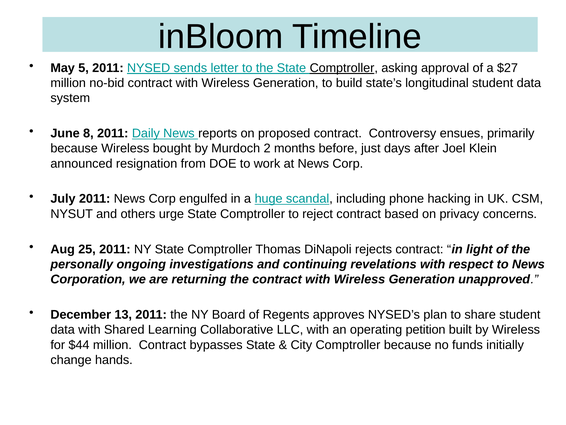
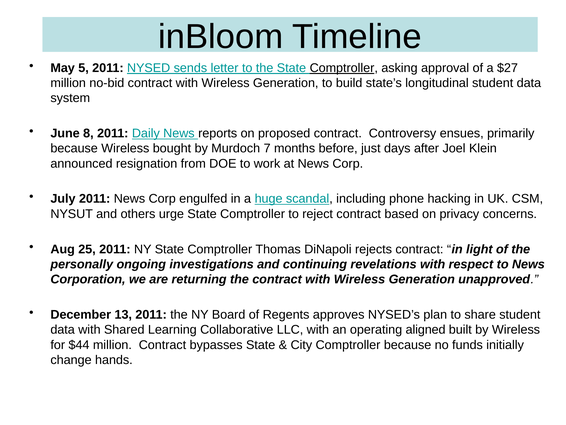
2: 2 -> 7
petition: petition -> aligned
